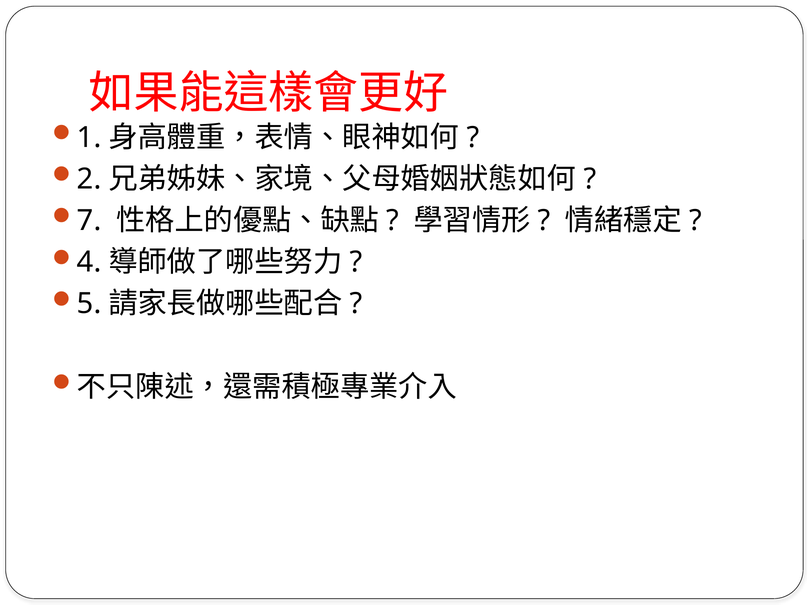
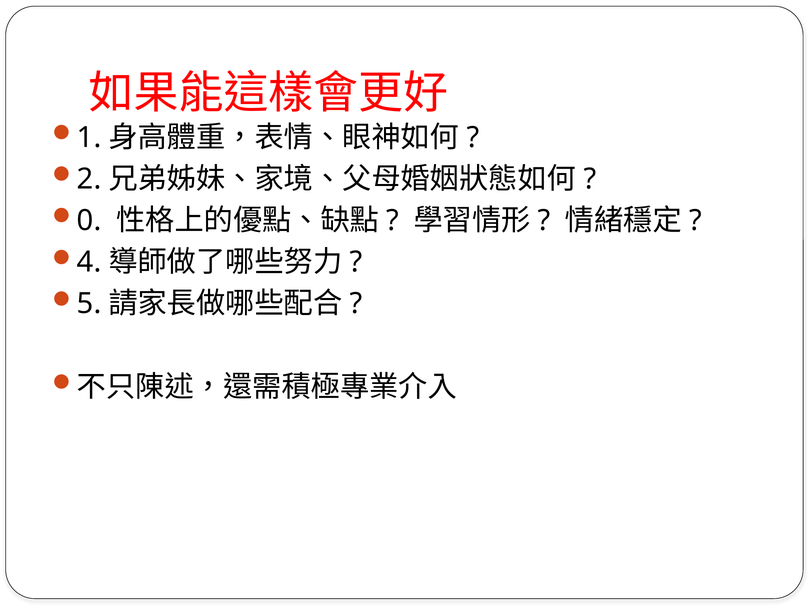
7: 7 -> 0
